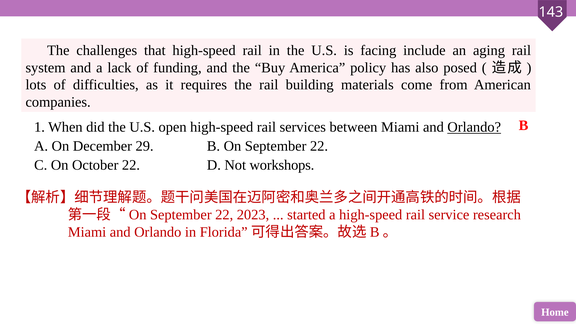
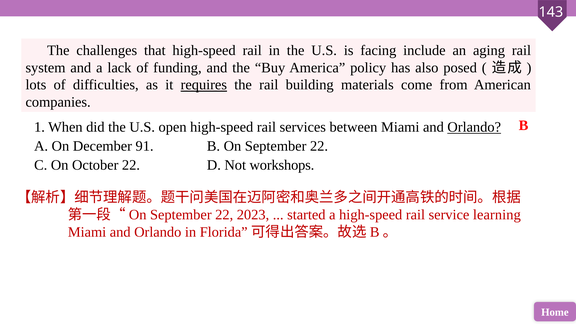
requires underline: none -> present
29: 29 -> 91
research: research -> learning
